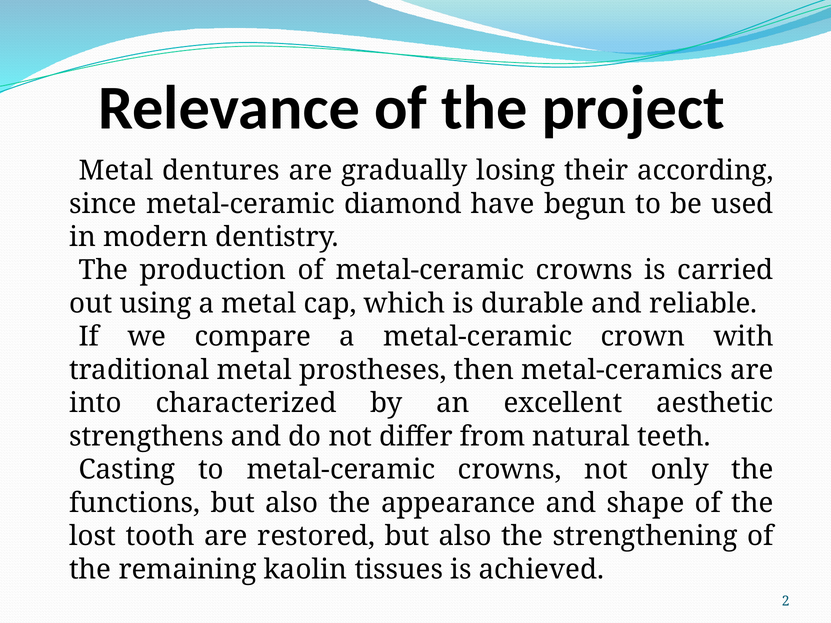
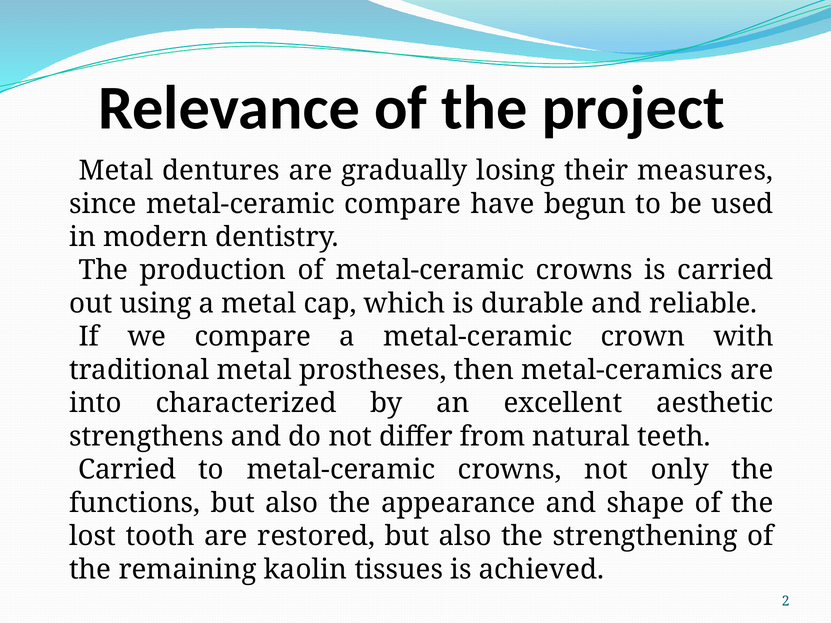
according: according -> measures
metal-ceramic diamond: diamond -> compare
Casting at (127, 470): Casting -> Carried
